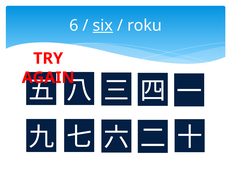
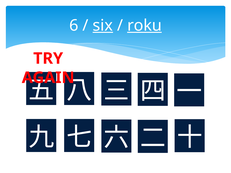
roku underline: none -> present
